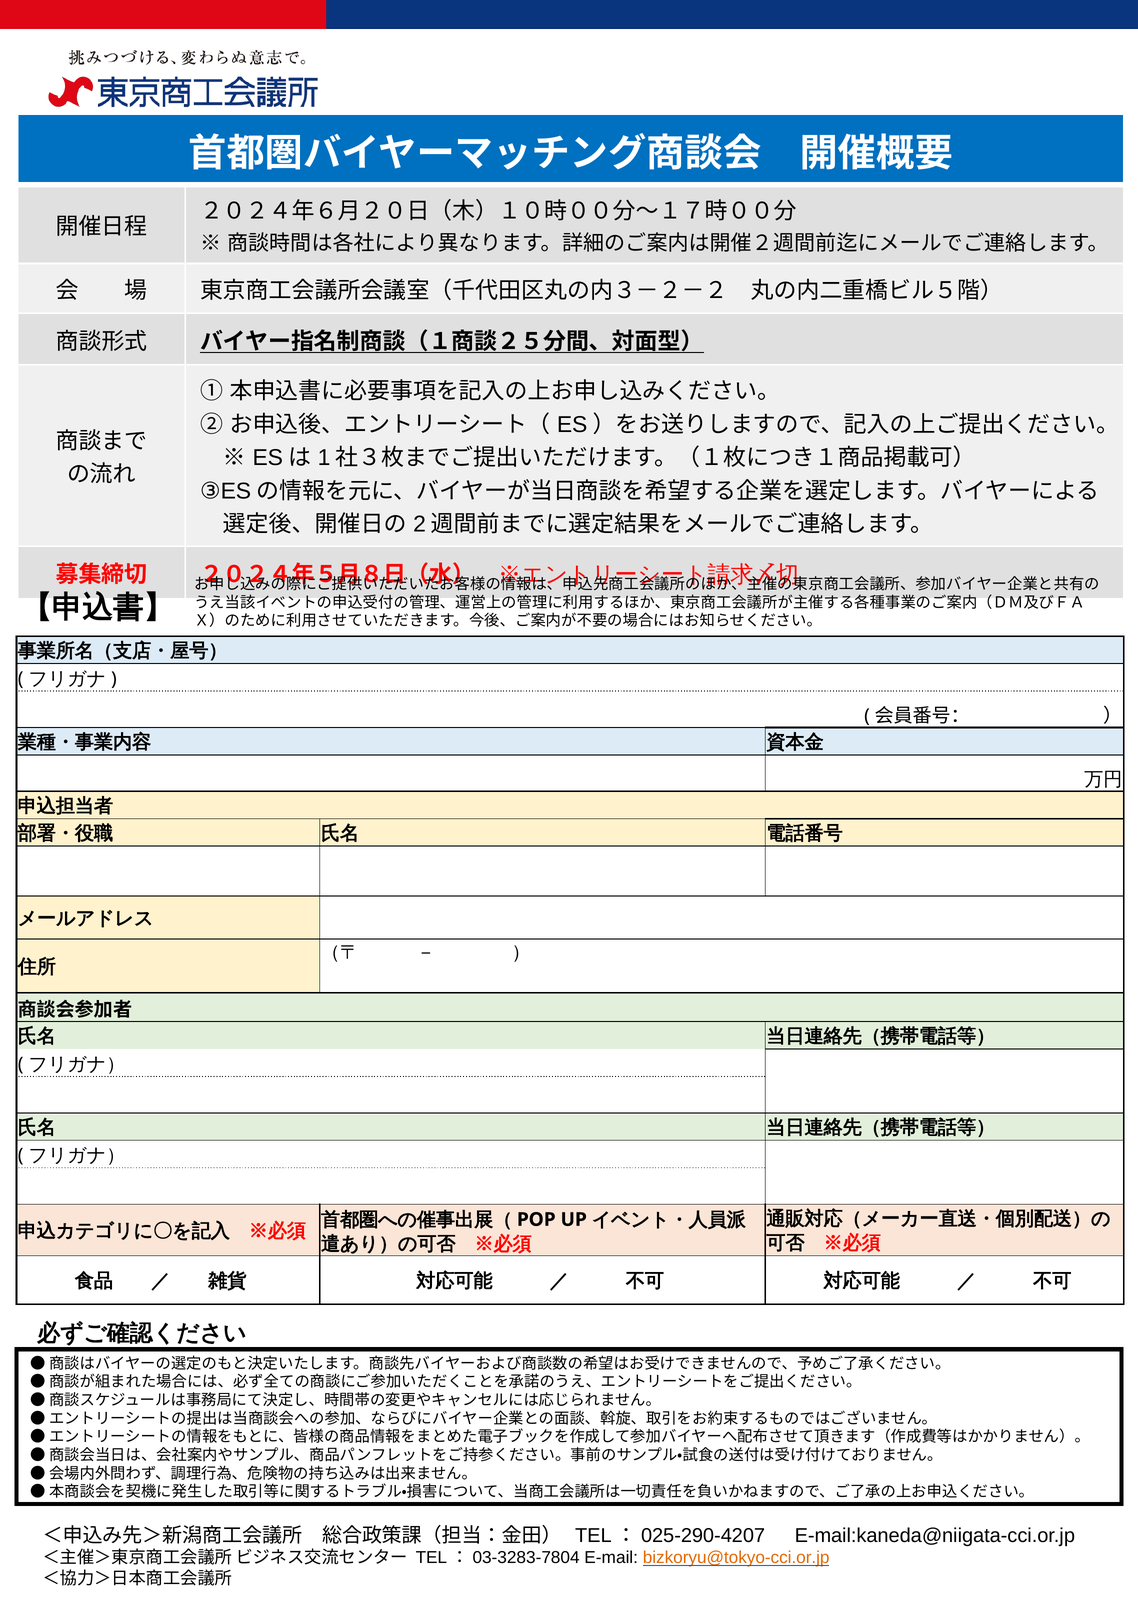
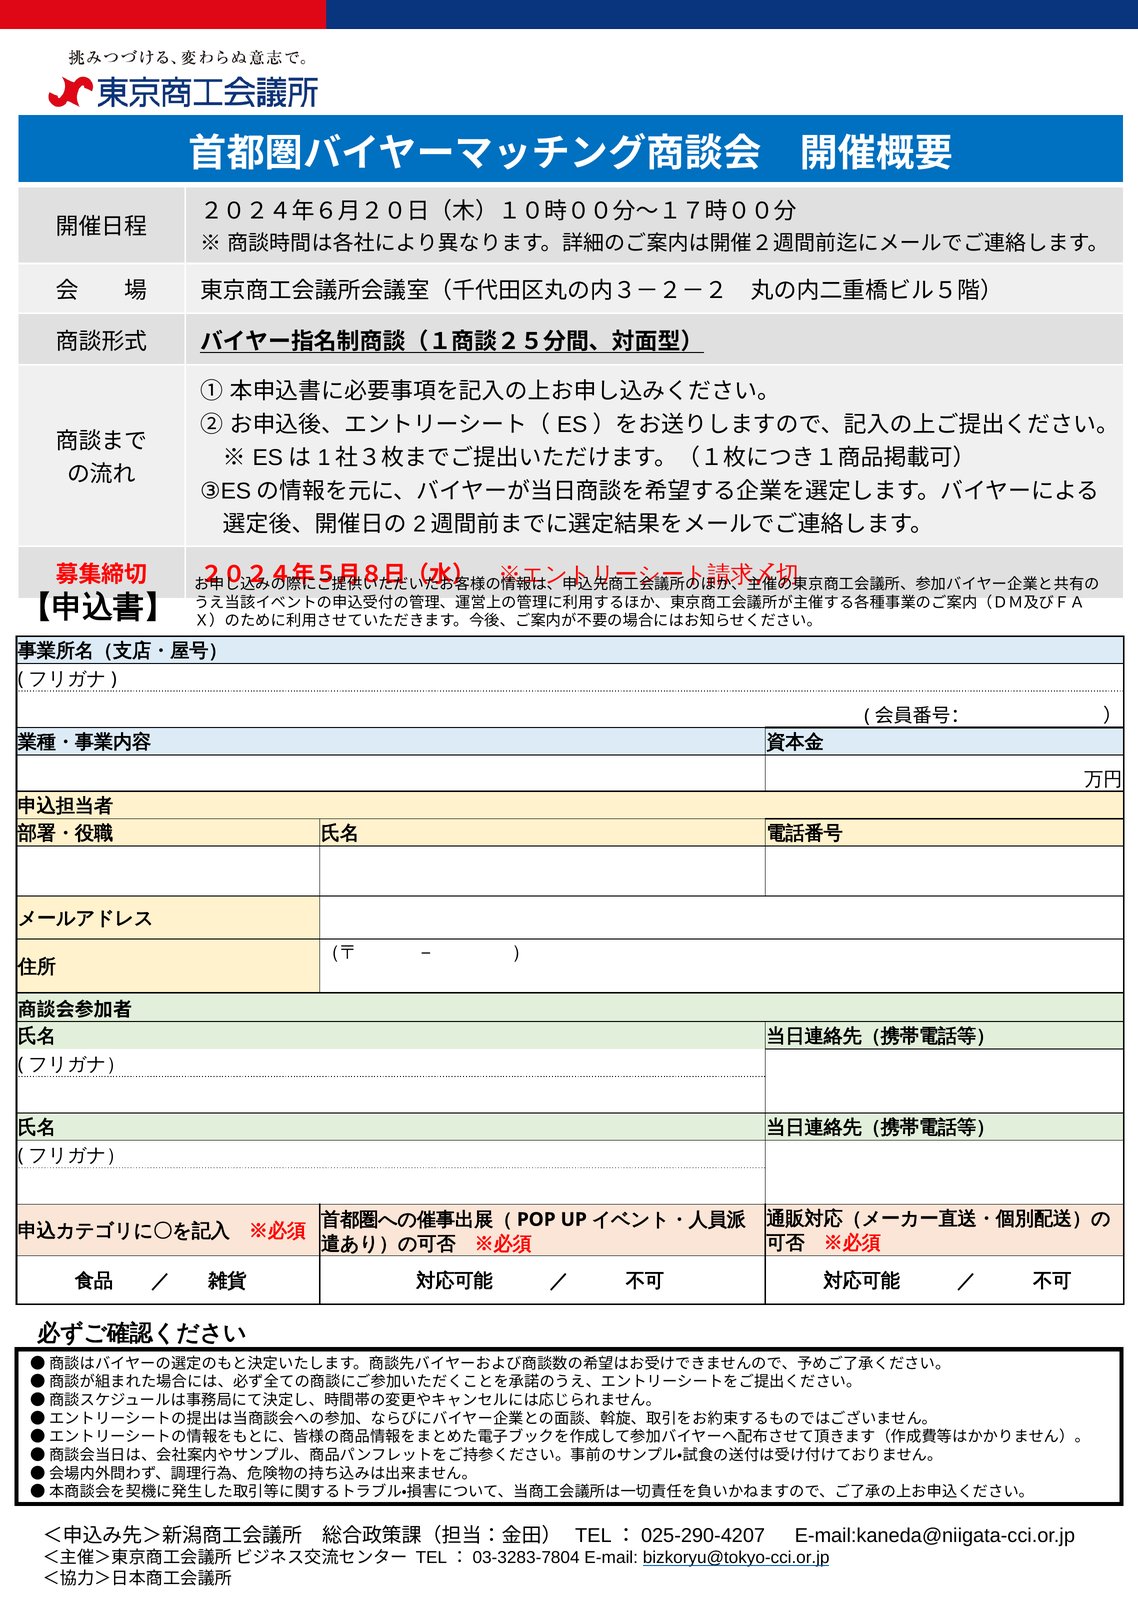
bizkoryu@tokyo-cci.or.jp colour: orange -> black
